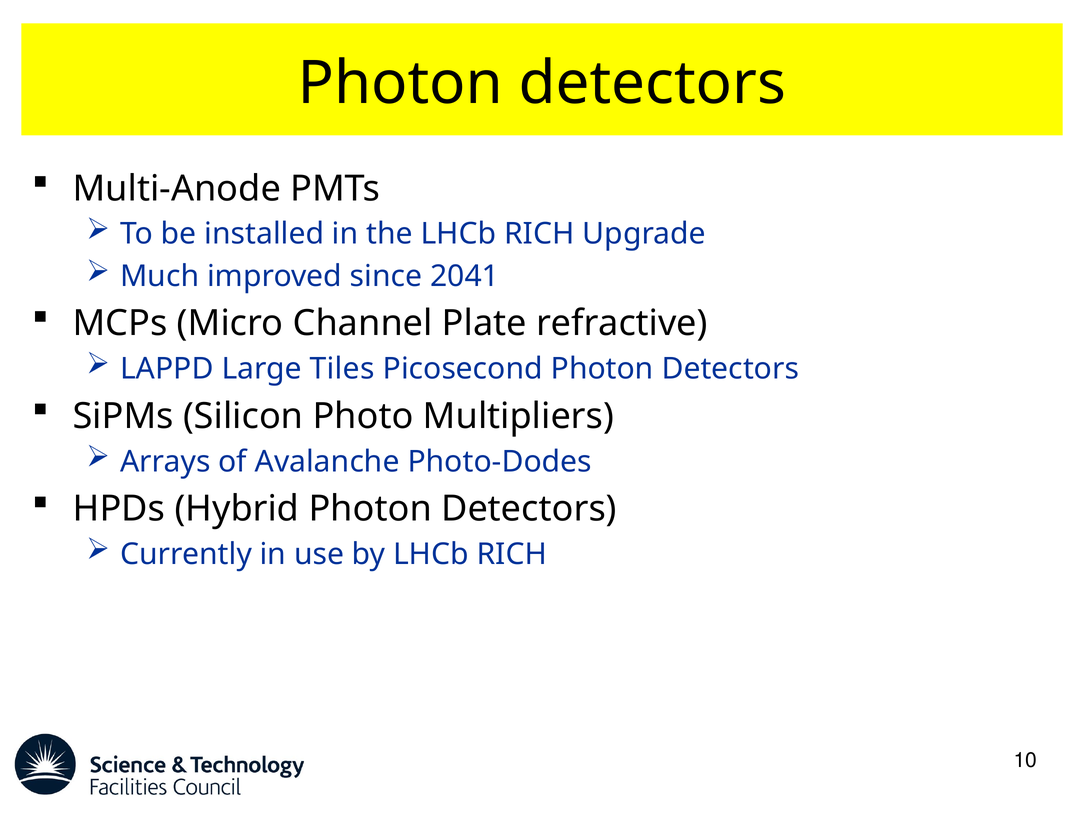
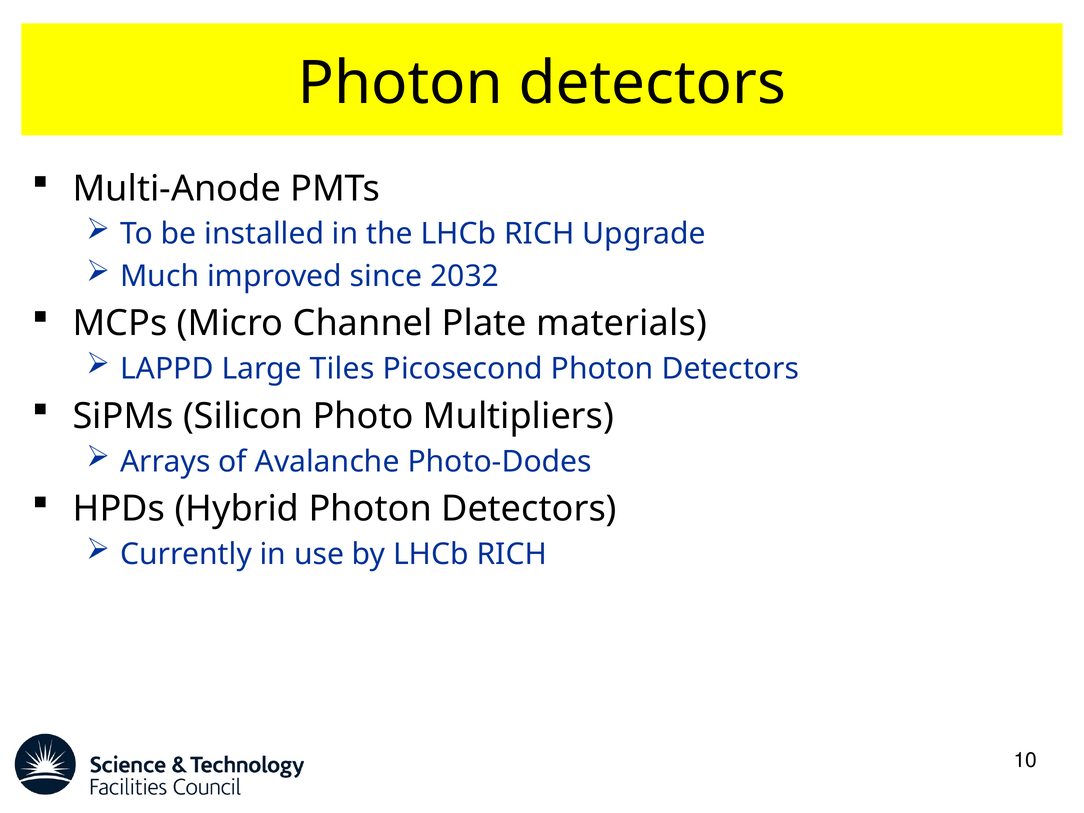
2041: 2041 -> 2032
refractive: refractive -> materials
